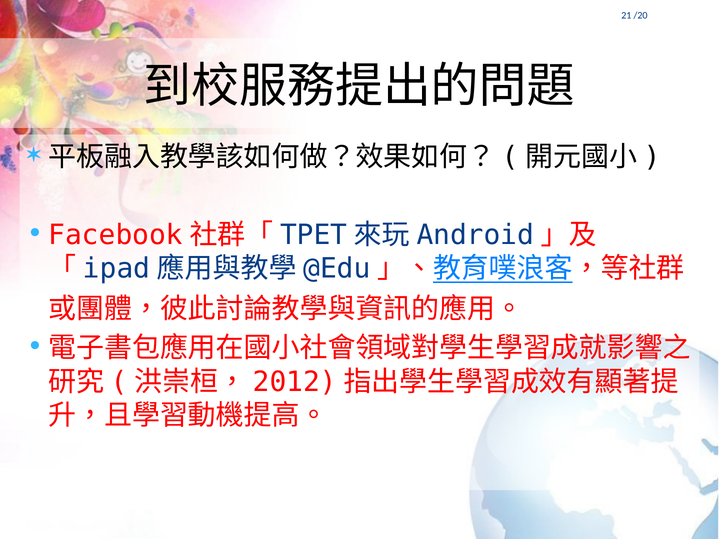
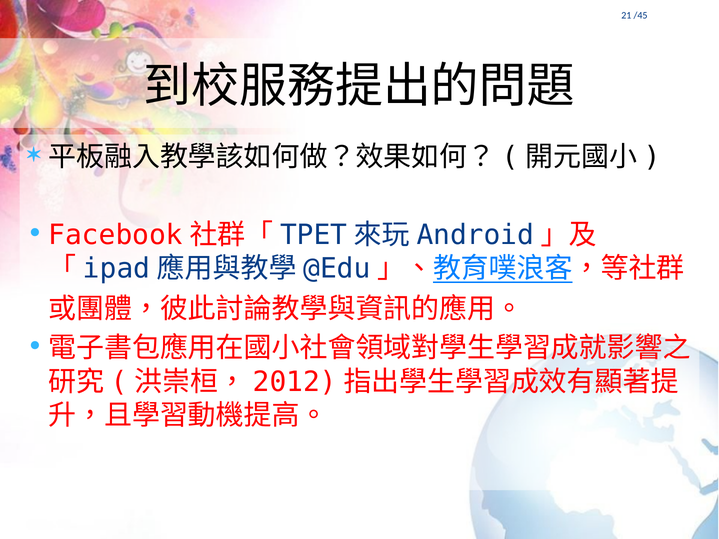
/20: /20 -> /45
